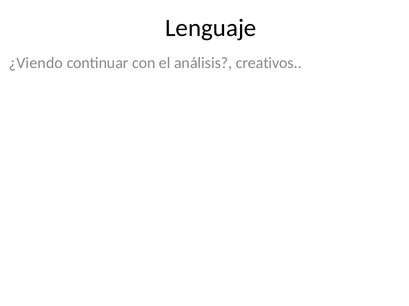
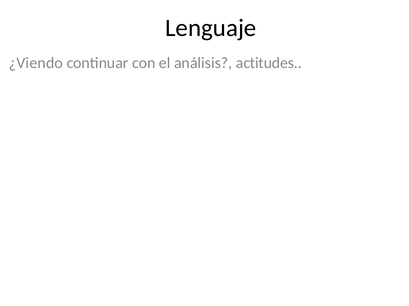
creativos: creativos -> actitudes
